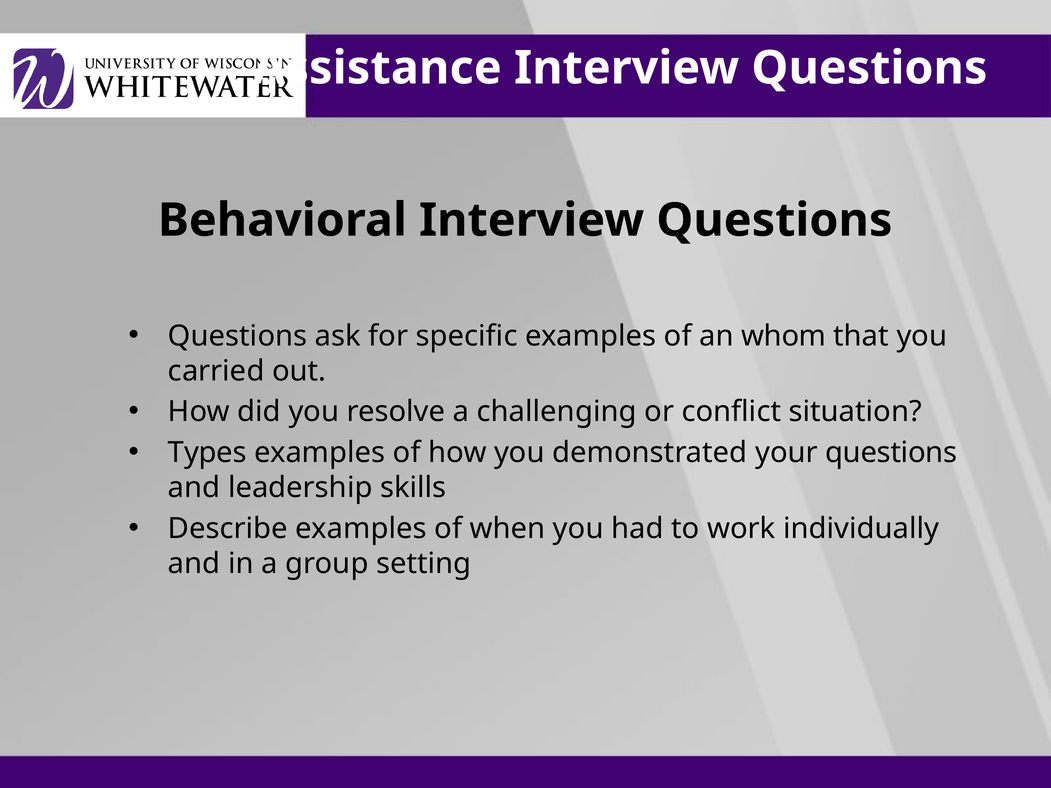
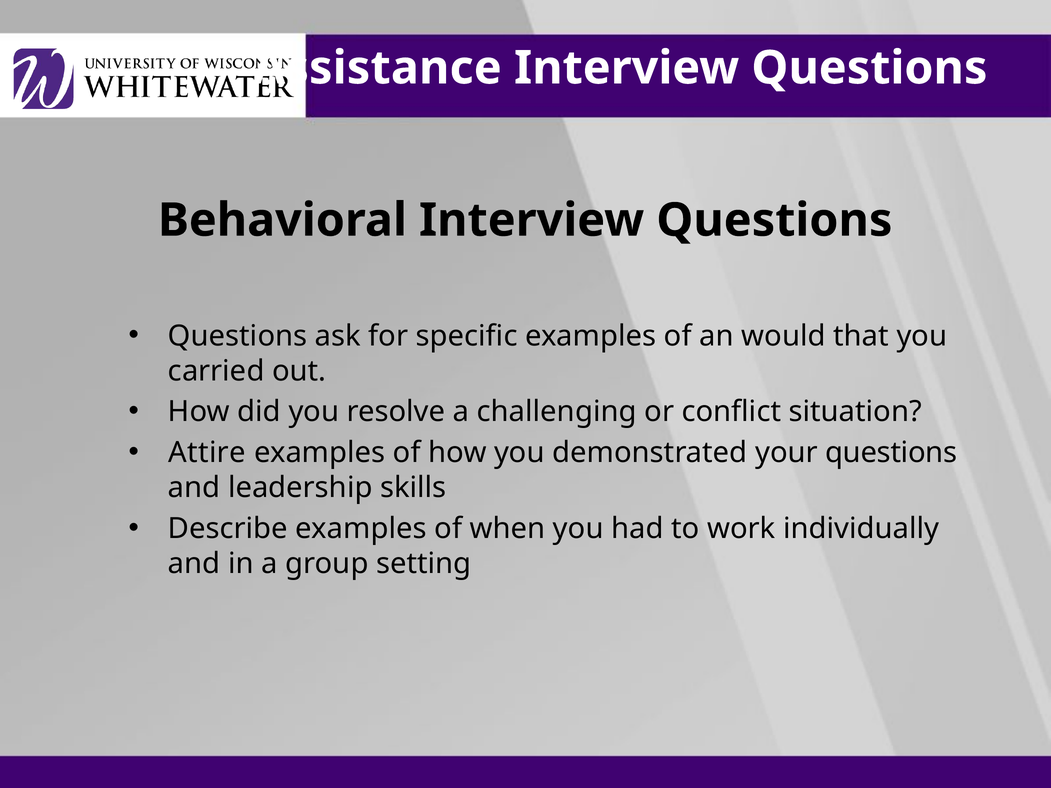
whom: whom -> would
Types: Types -> Attire
